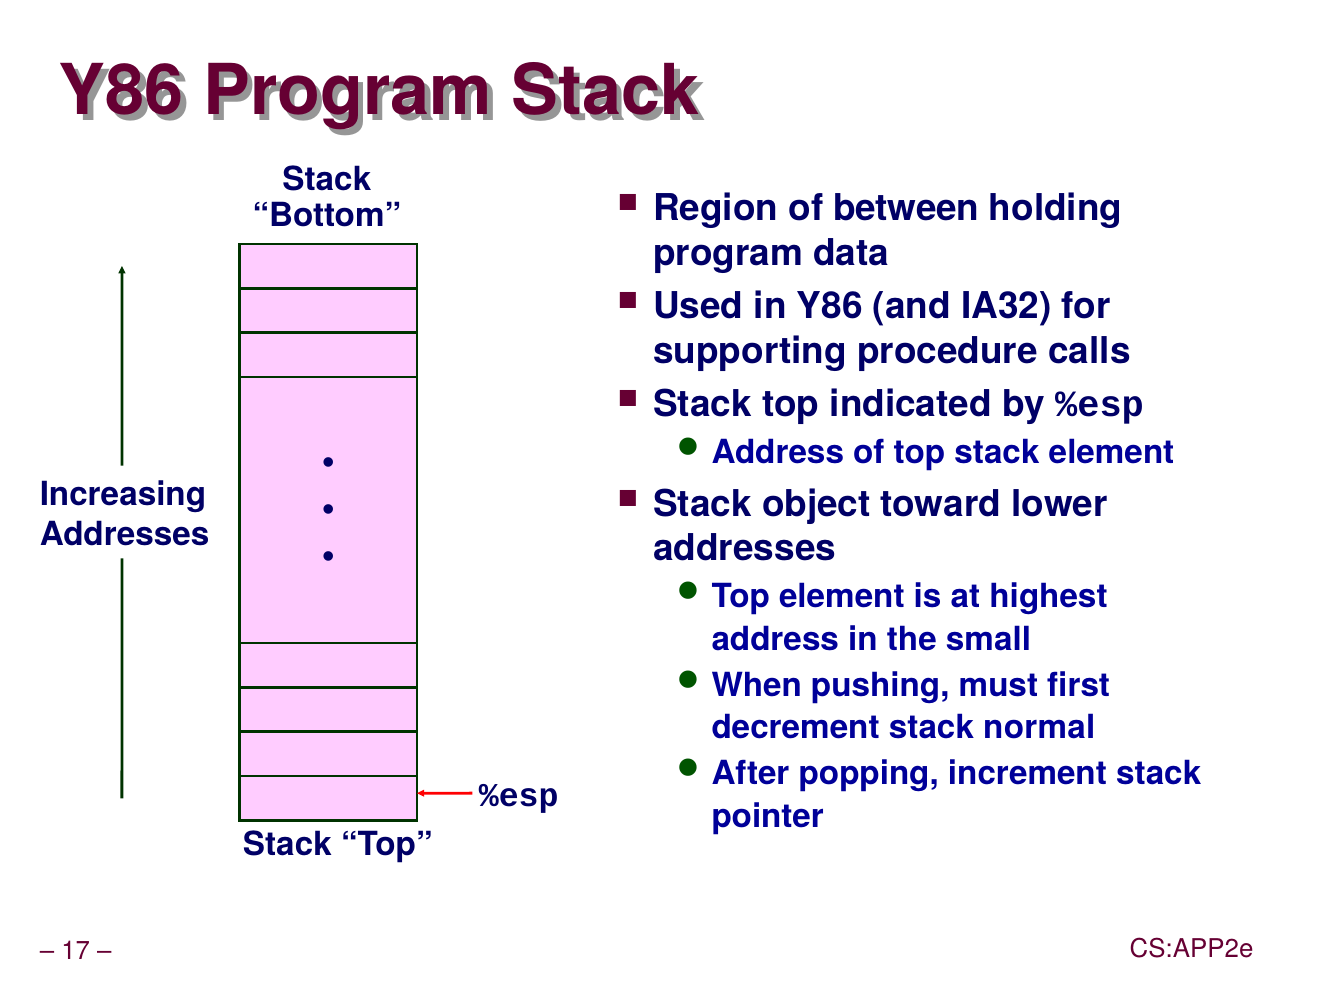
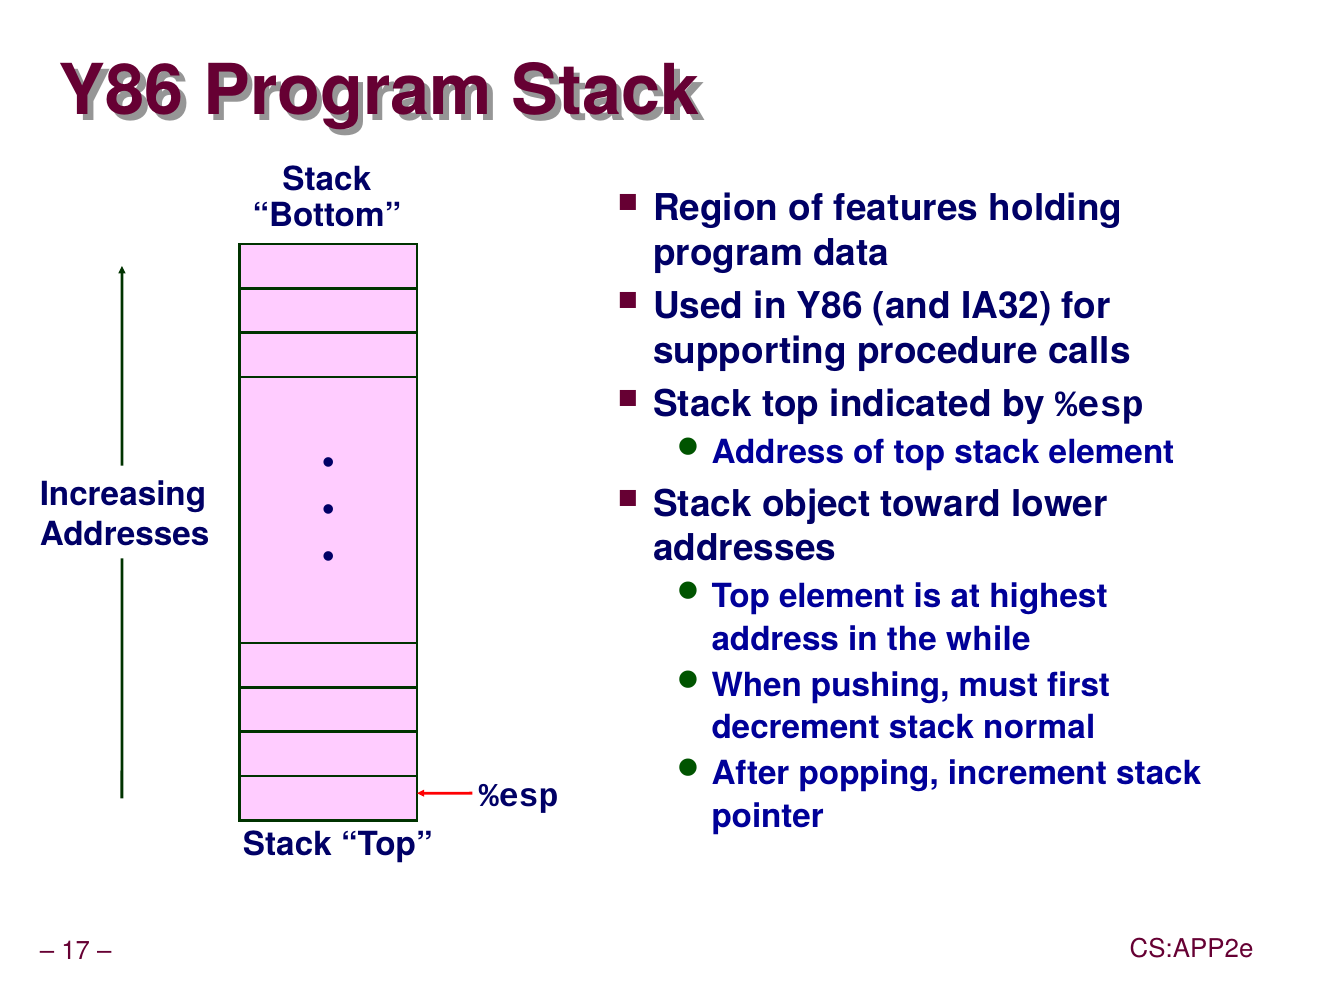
between: between -> features
small: small -> while
